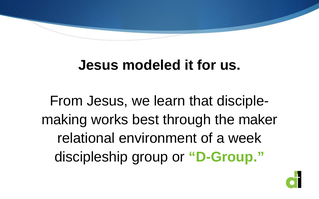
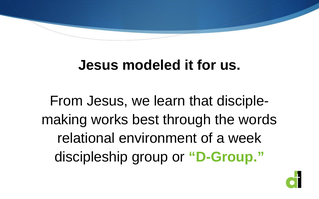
maker: maker -> words
